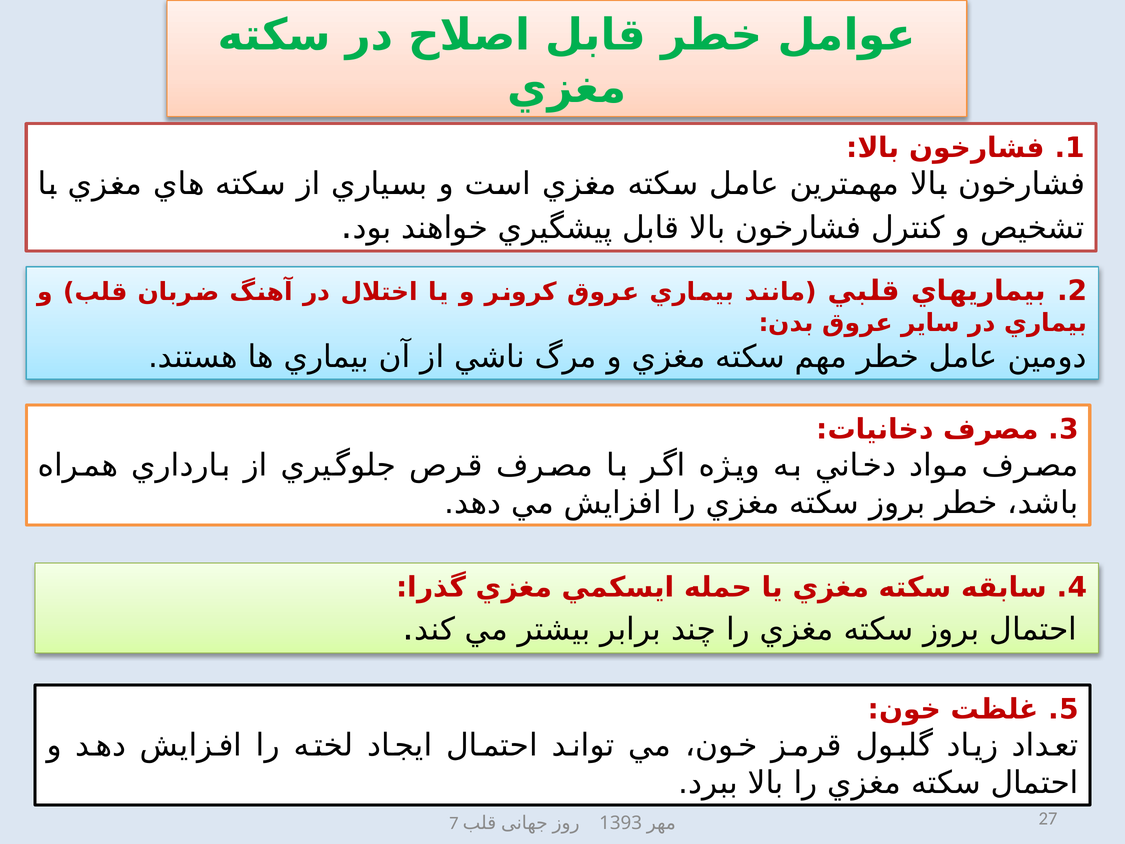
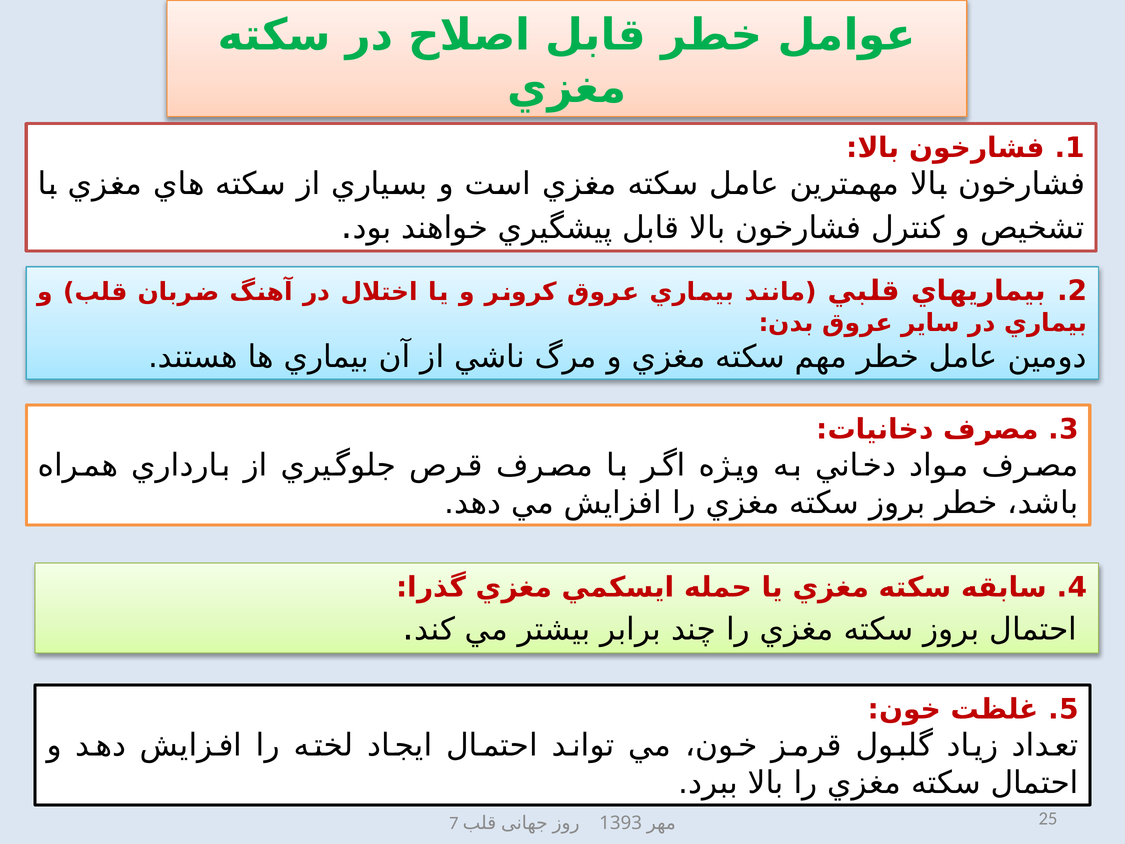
27: 27 -> 25
